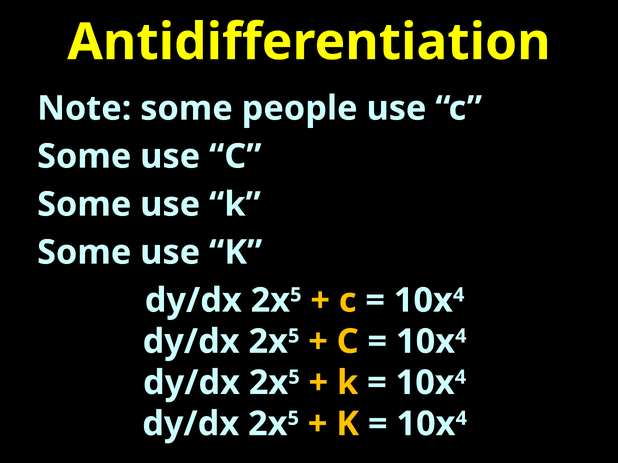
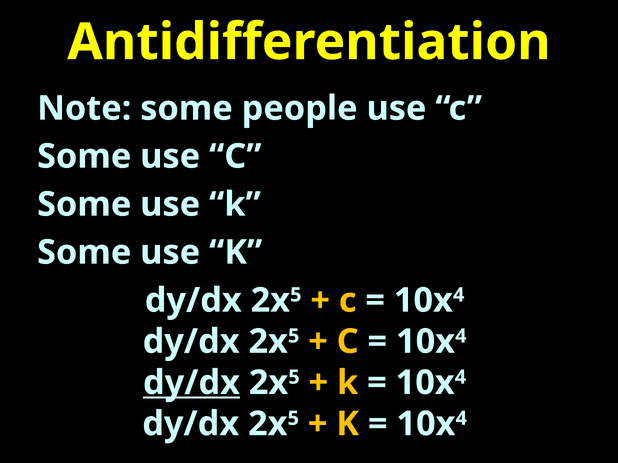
dy/dx at (191, 383) underline: none -> present
